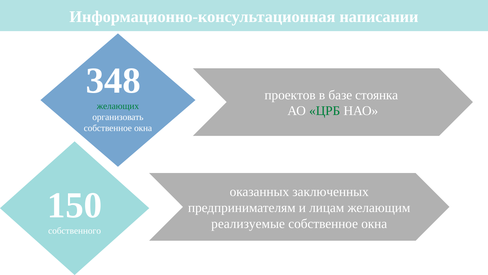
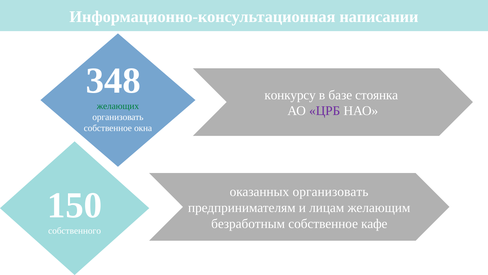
проектов: проектов -> конкурсу
ЦРБ colour: green -> purple
оказанных заключенных: заключенных -> организовать
реализуемые: реализуемые -> безработным
окна at (374, 223): окна -> кафе
